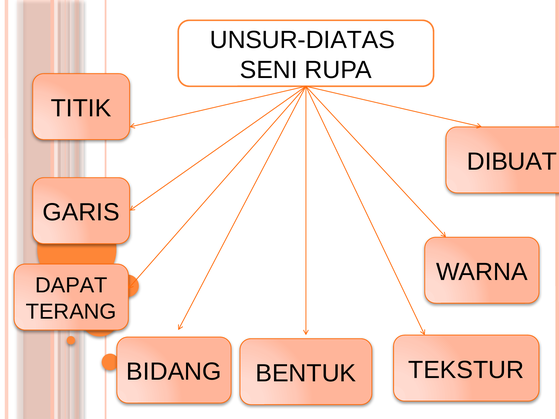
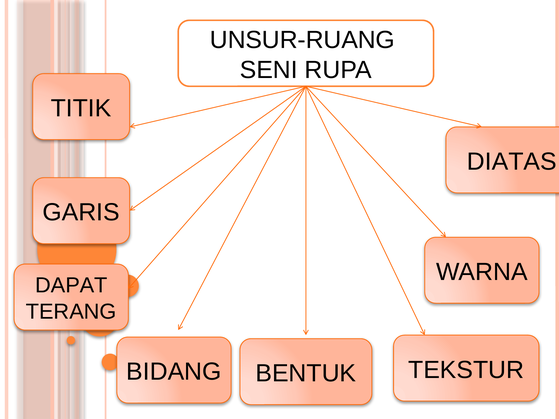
UNSUR-DIATAS: UNSUR-DIATAS -> UNSUR-RUANG
DIBUAT: DIBUAT -> DIATAS
